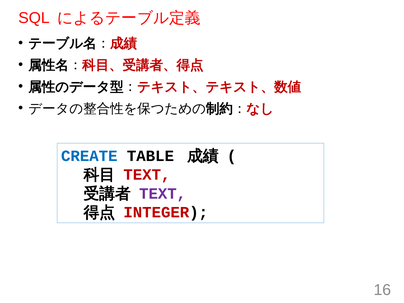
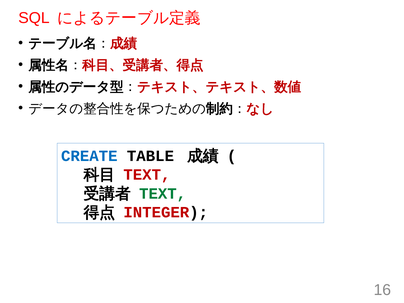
TEXT at (163, 194) colour: purple -> green
